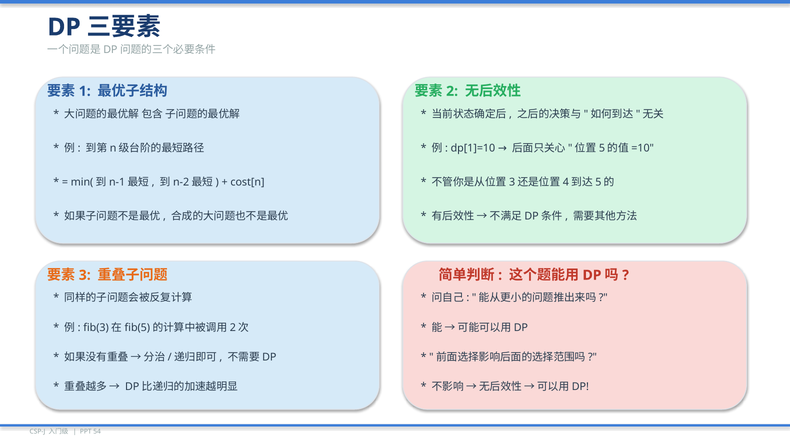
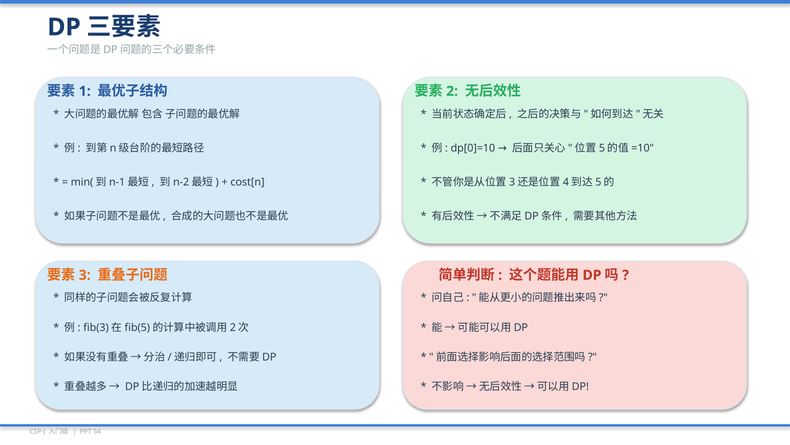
dp[1]=10: dp[1]=10 -> dp[0]=10
